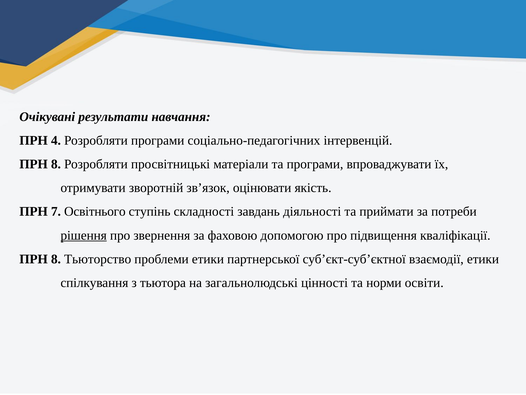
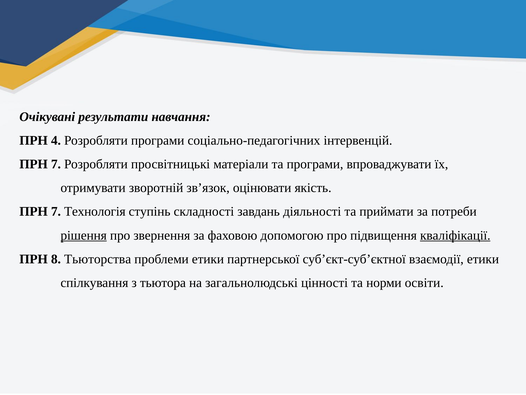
8 at (56, 164): 8 -> 7
Освітнього: Освітнього -> Технологія
кваліфікації underline: none -> present
Тьюторство: Тьюторство -> Тьюторства
